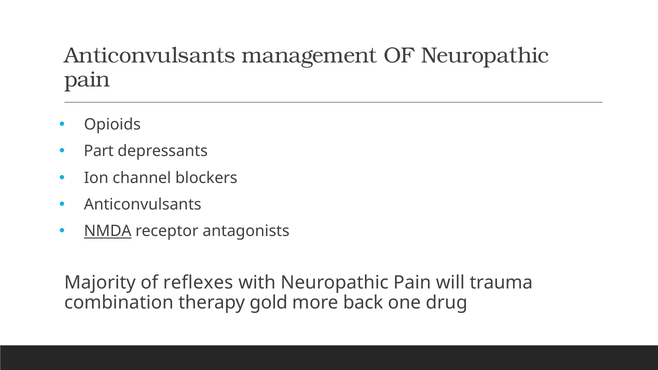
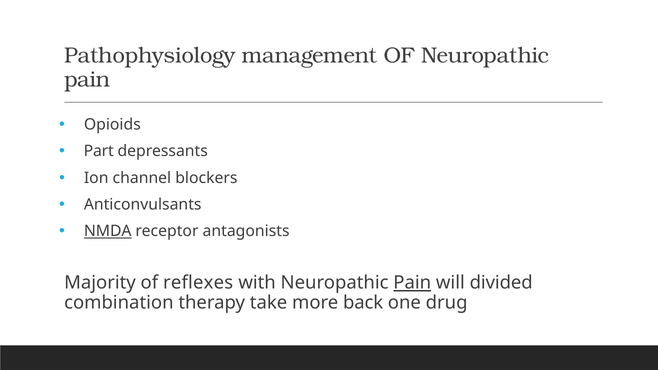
Anticonvulsants at (150, 56): Anticonvulsants -> Pathophysiology
Pain at (412, 283) underline: none -> present
trauma: trauma -> divided
gold: gold -> take
